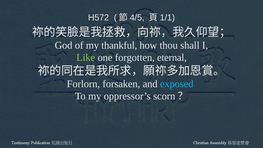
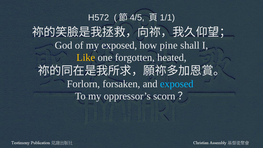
my thankful: thankful -> exposed
thou: thou -> pine
Like colour: light green -> yellow
eternal: eternal -> heated
